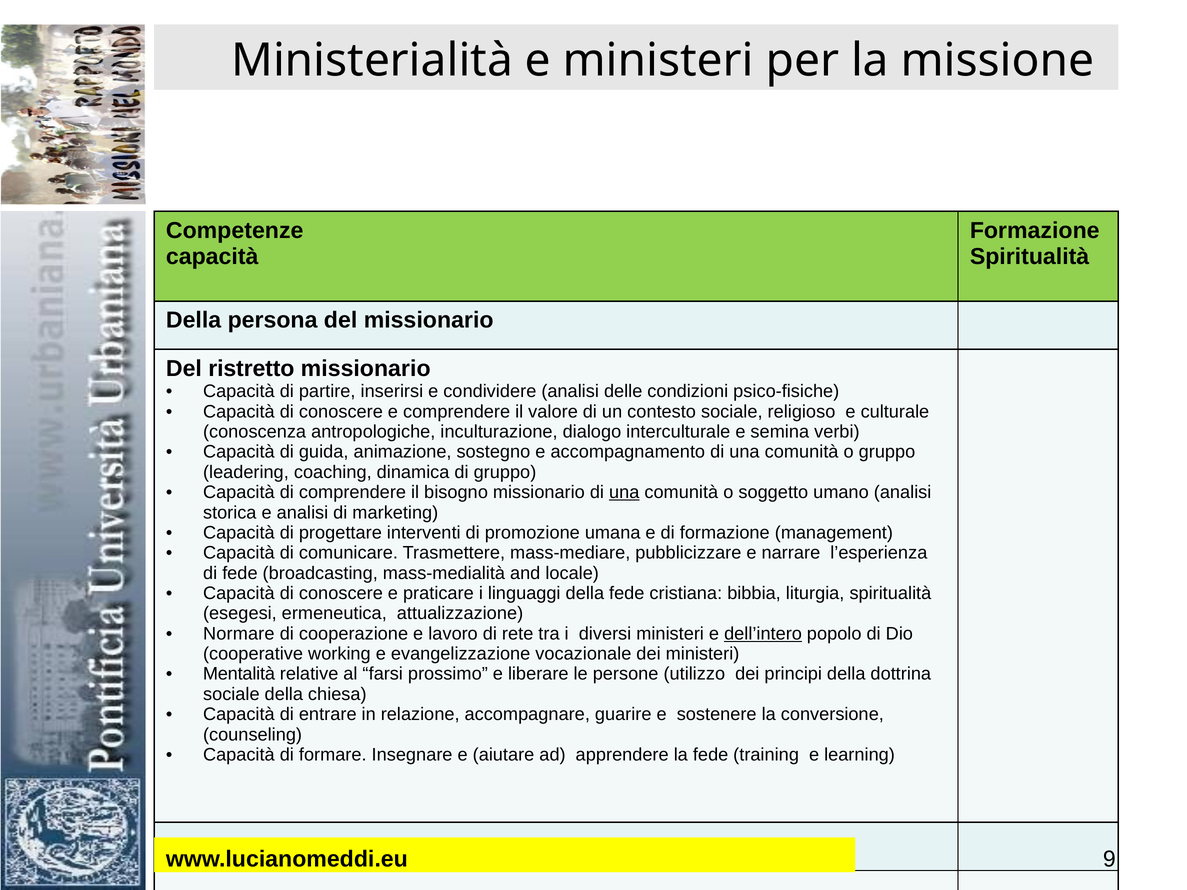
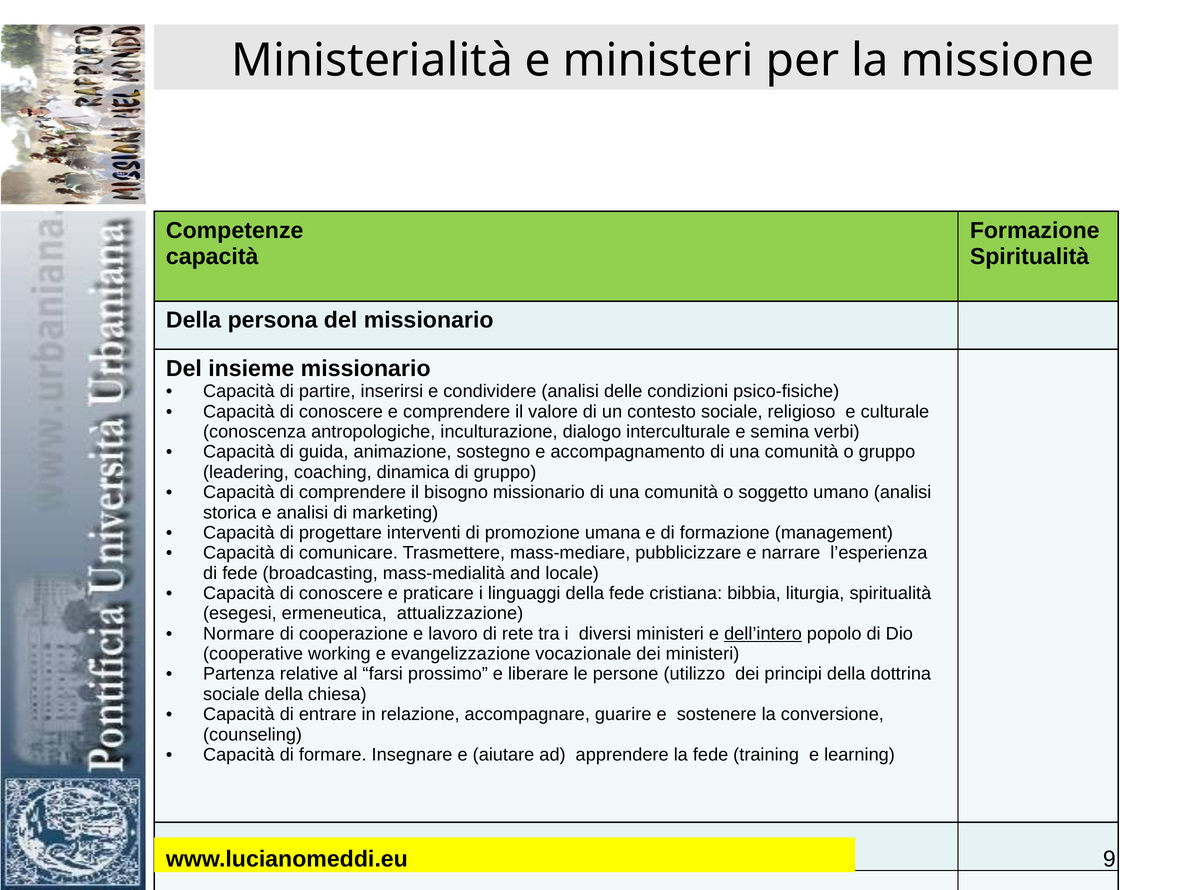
ristretto: ristretto -> insieme
una at (624, 493) underline: present -> none
Mentalità: Mentalità -> Partenza
